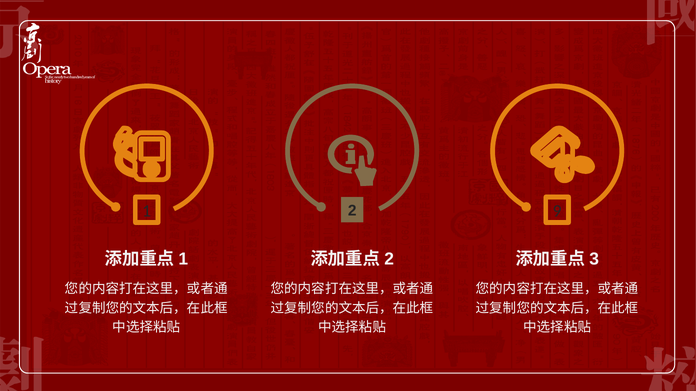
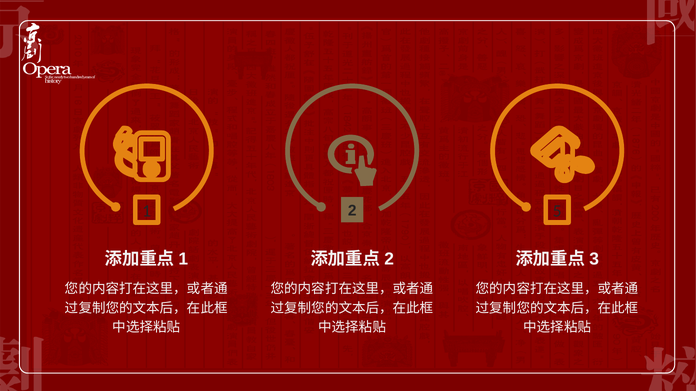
9: 9 -> 5
